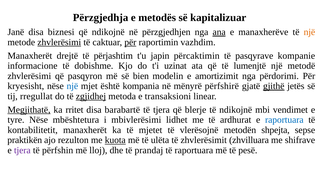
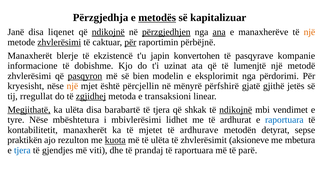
metodës underline: none -> present
biznesi: biznesi -> liqenet
ndikojnë at (108, 32) underline: none -> present
përzgjedhjen underline: none -> present
vazhdim: vazhdim -> përbëjnë
drejtë: drejtë -> blerje
përjashtim: përjashtim -> ekzistencë
përcaktimin: përcaktimin -> konvertohen
pasqyron underline: none -> present
amortizimit: amortizimit -> eksplorimit
një at (72, 86) colour: blue -> orange
kompania: kompania -> përcjellin
gjithë underline: present -> none
ka rritet: rritet -> ulëta
blerje: blerje -> shkak
ndikojnë at (236, 110) underline: none -> present
vlerësojnë: vlerësojnë -> ardhurave
shpejta: shpejta -> detyrat
zhvilluara: zhvilluara -> aksioneve
shifrave: shifrave -> mbetura
tjera at (22, 150) colour: purple -> blue
përfshin: përfshin -> gjendjes
lloj: lloj -> viti
pesë: pesë -> parë
